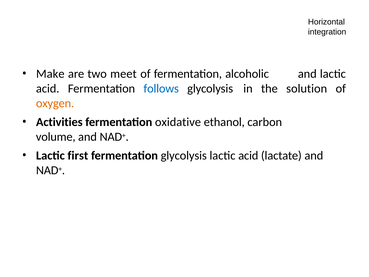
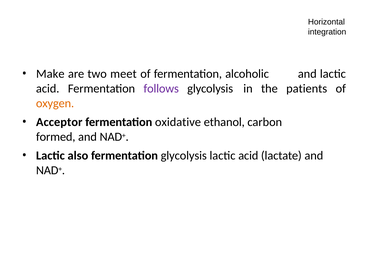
follows colour: blue -> purple
solution: solution -> patients
Activities: Activities -> Acceptor
volume: volume -> formed
first: first -> also
